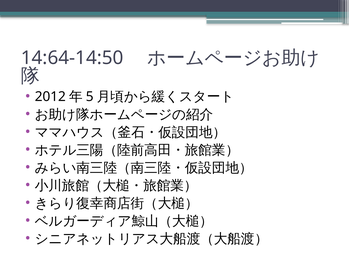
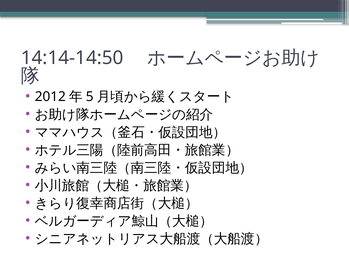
14:64-14:50: 14:64-14:50 -> 14:14-14:50
